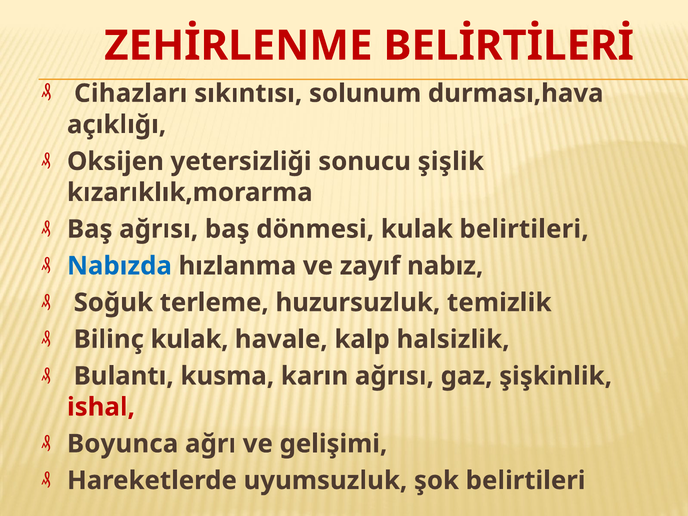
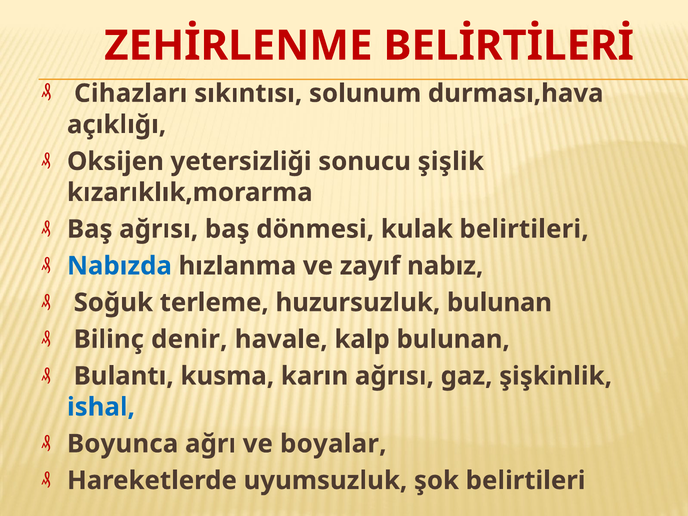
huzursuzluk temizlik: temizlik -> bulunan
Bilinç kulak: kulak -> denir
kalp halsizlik: halsizlik -> bulunan
ishal colour: red -> blue
gelişimi: gelişimi -> boyalar
